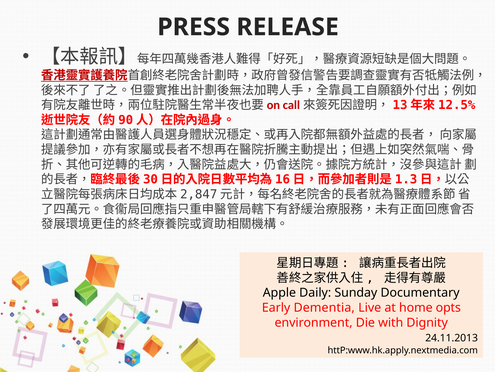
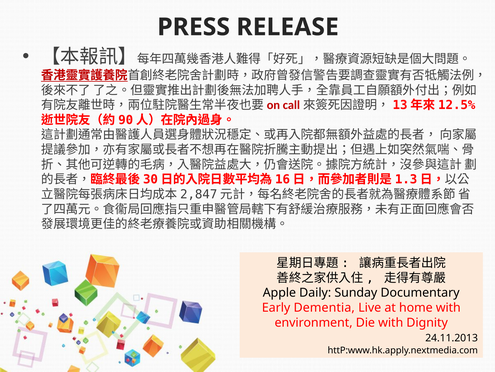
home opts: opts -> with
